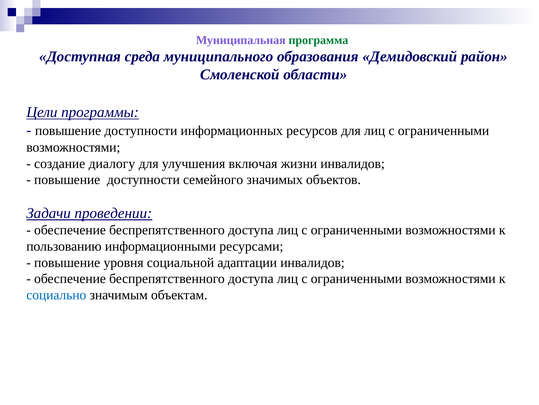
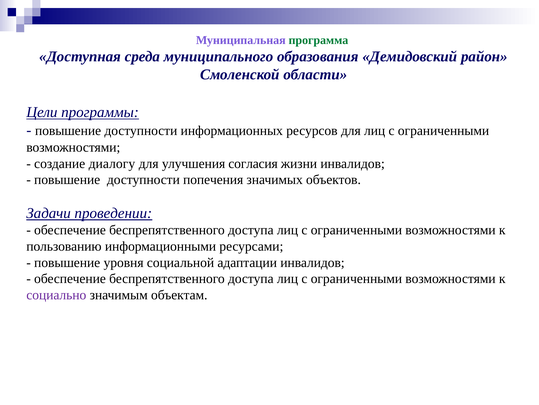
включая: включая -> согласия
семейного: семейного -> попечения
социально colour: blue -> purple
